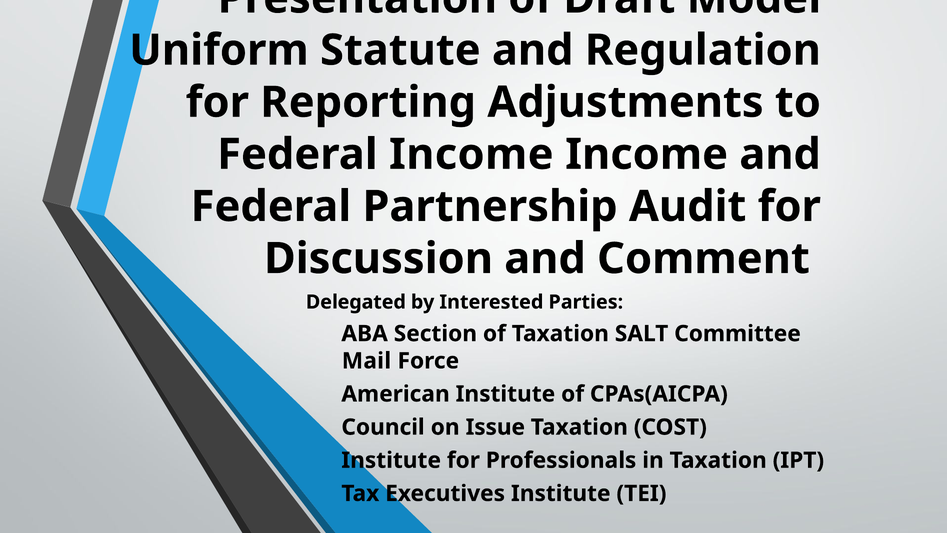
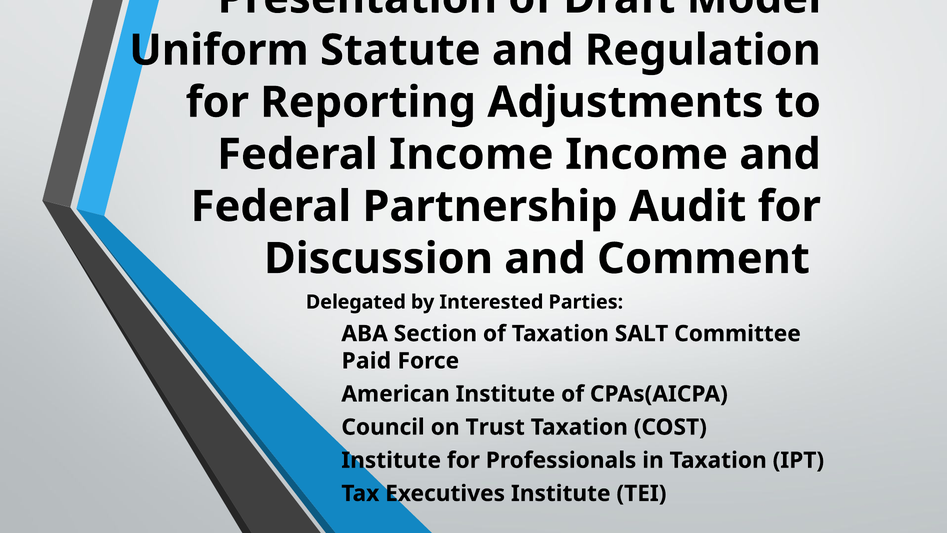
Mail: Mail -> Paid
Issue: Issue -> Trust
